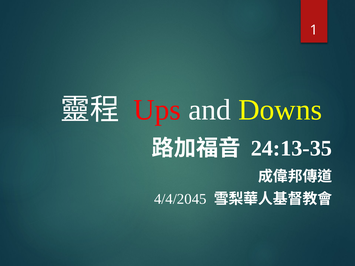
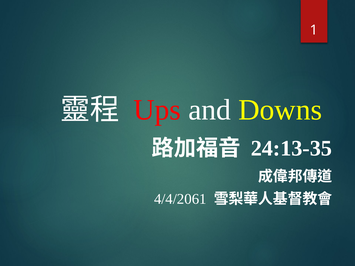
4/4/2045: 4/4/2045 -> 4/4/2061
